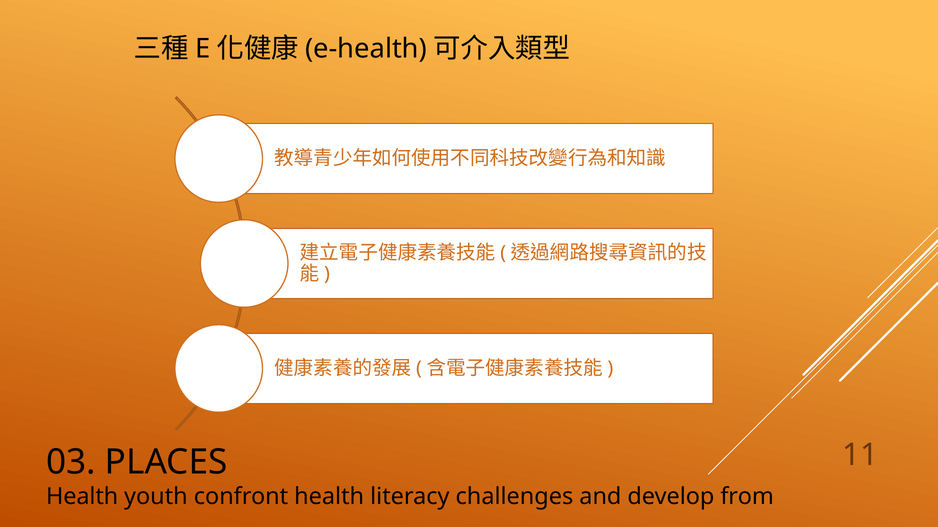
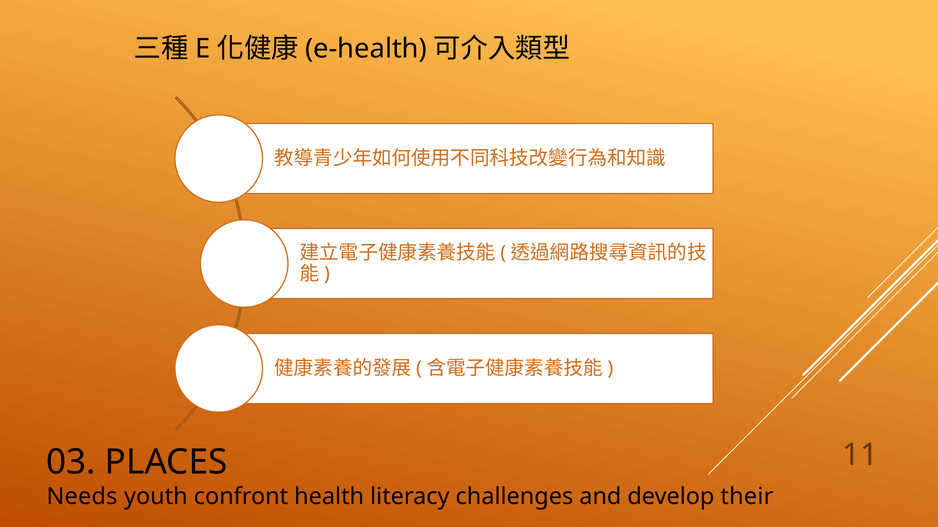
Health at (82, 497): Health -> Needs
from: from -> their
